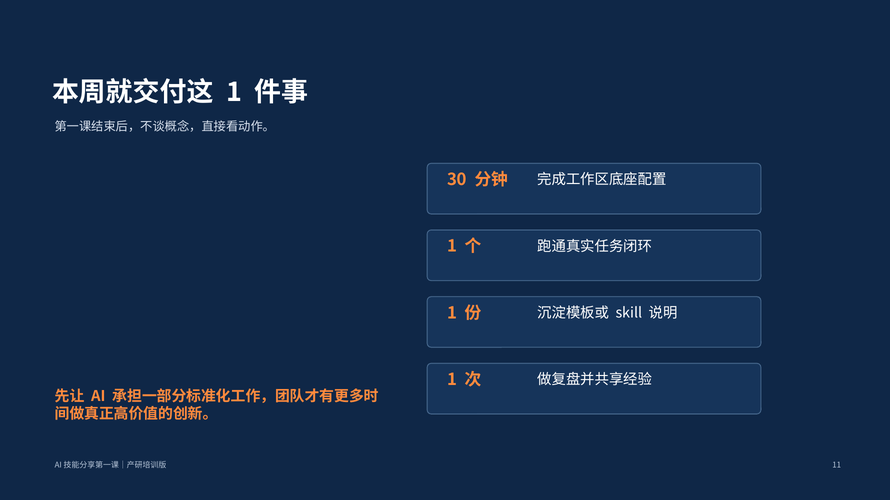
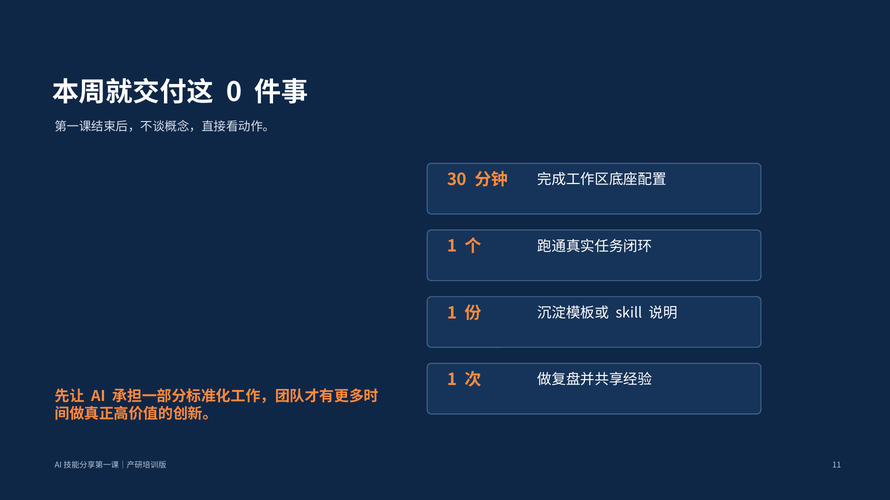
1 at (234, 92): 1 -> 0
